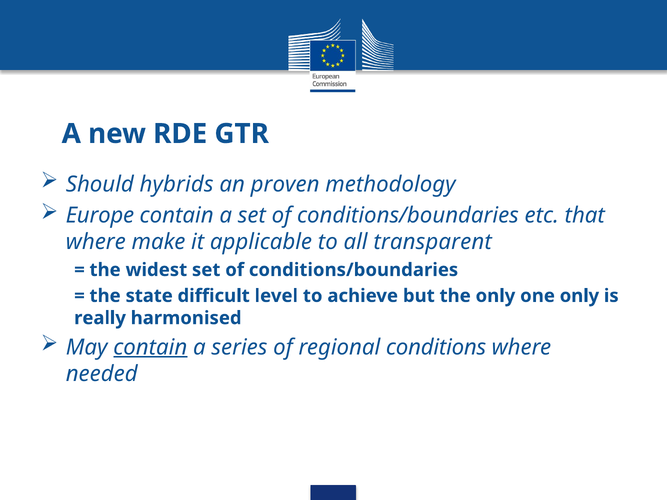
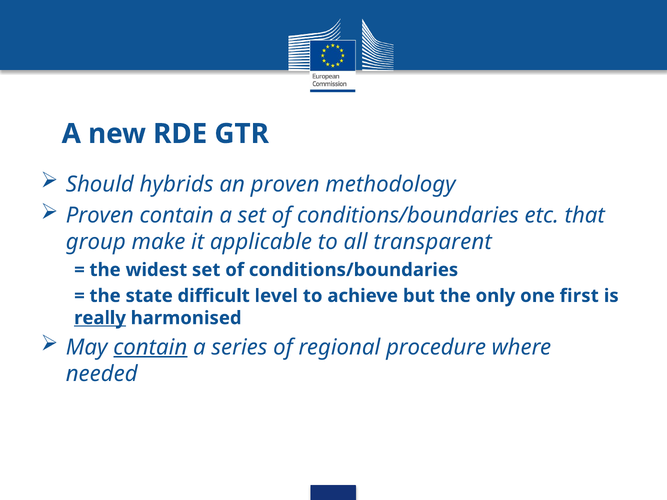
Europe at (100, 215): Europe -> Proven
where at (96, 242): where -> group
one only: only -> first
really underline: none -> present
conditions: conditions -> procedure
